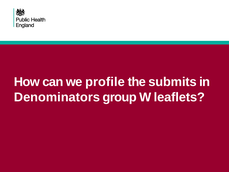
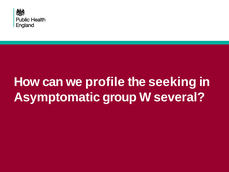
submits: submits -> seeking
Denominators: Denominators -> Asymptomatic
leaflets: leaflets -> several
